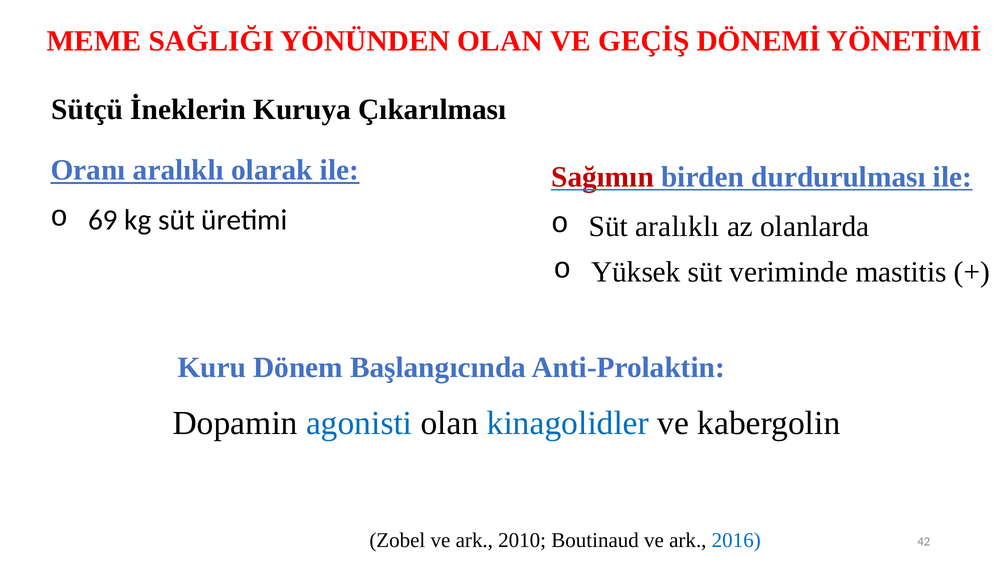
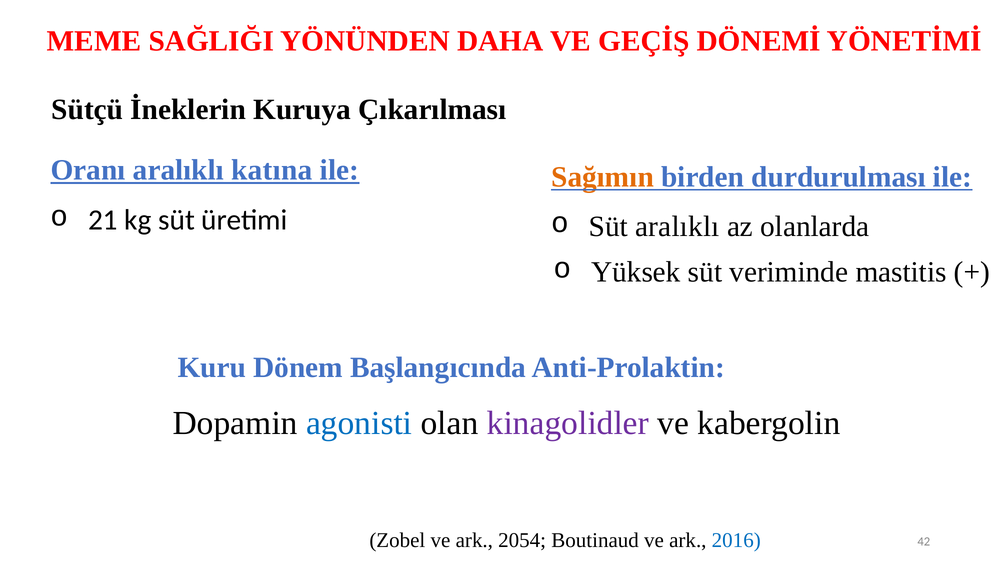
YÖNÜNDEN OLAN: OLAN -> DAHA
olarak: olarak -> katına
Sağımın colour: red -> orange
69: 69 -> 21
kinagolidler colour: blue -> purple
2010: 2010 -> 2054
